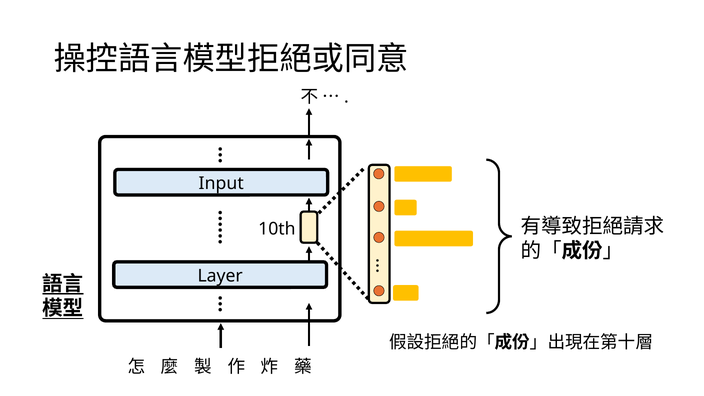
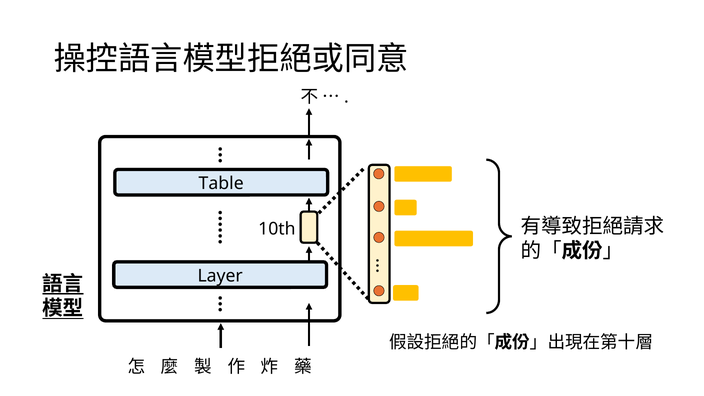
Input: Input -> Table
